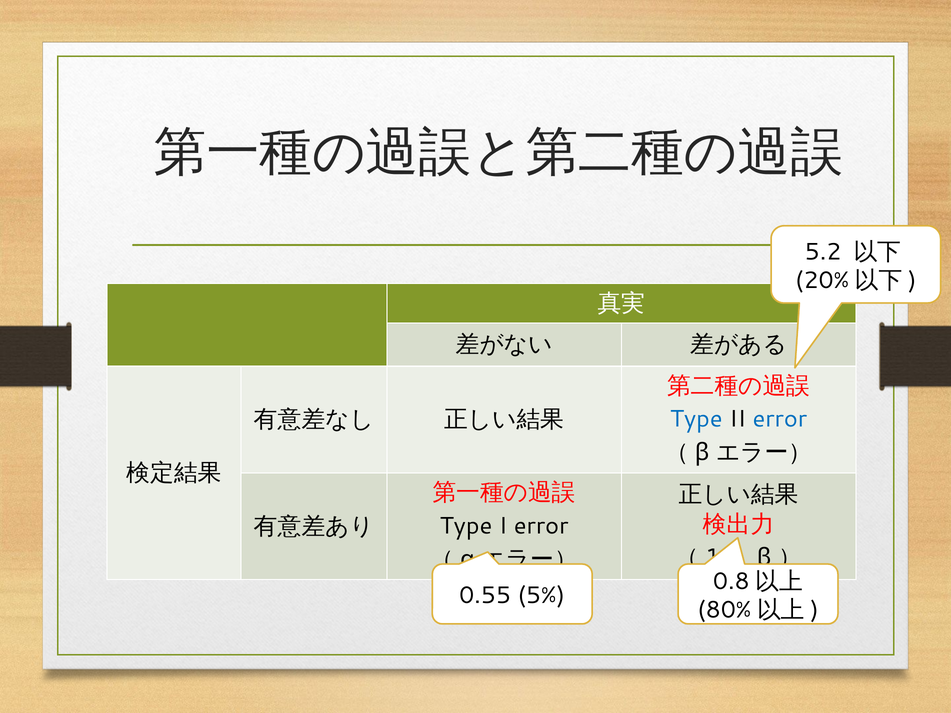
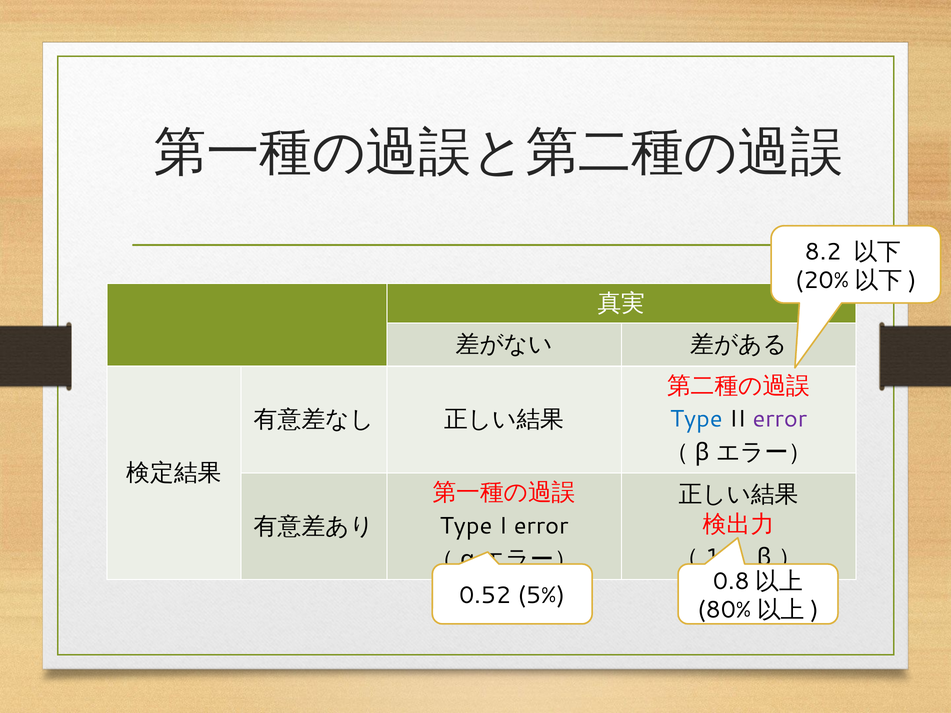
5.2: 5.2 -> 8.2
error at (780, 419) colour: blue -> purple
0.55: 0.55 -> 0.52
